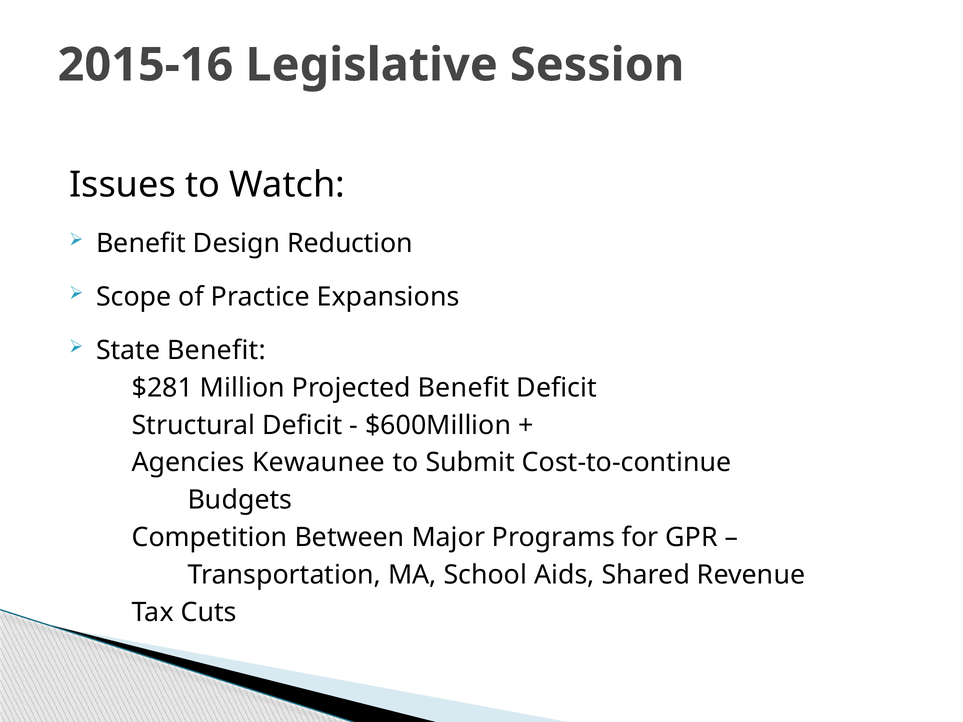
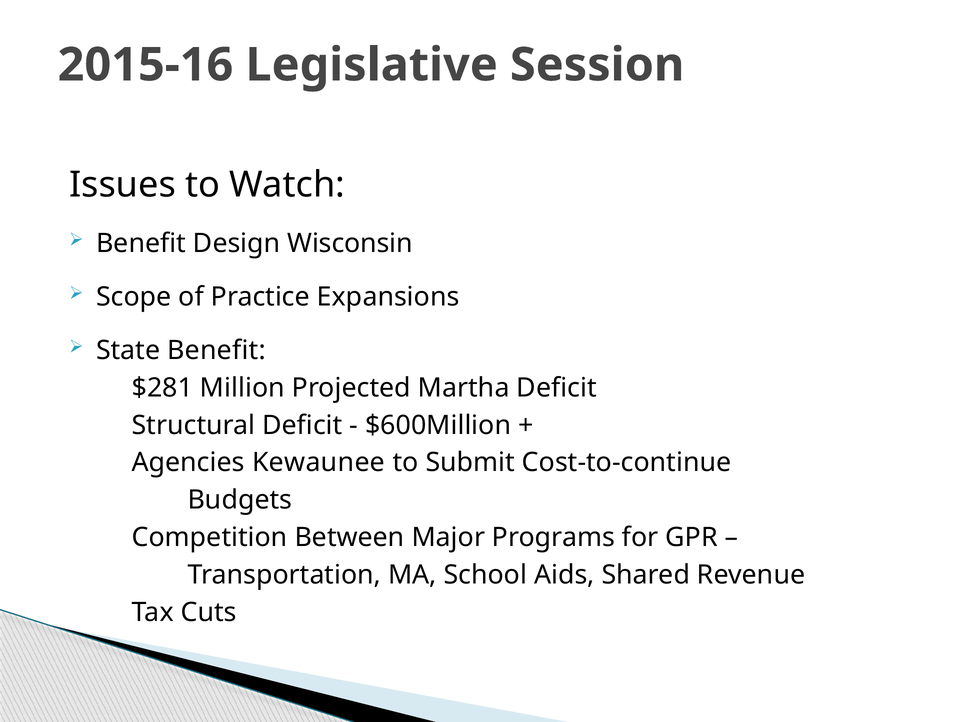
Reduction: Reduction -> Wisconsin
Projected Benefit: Benefit -> Martha
